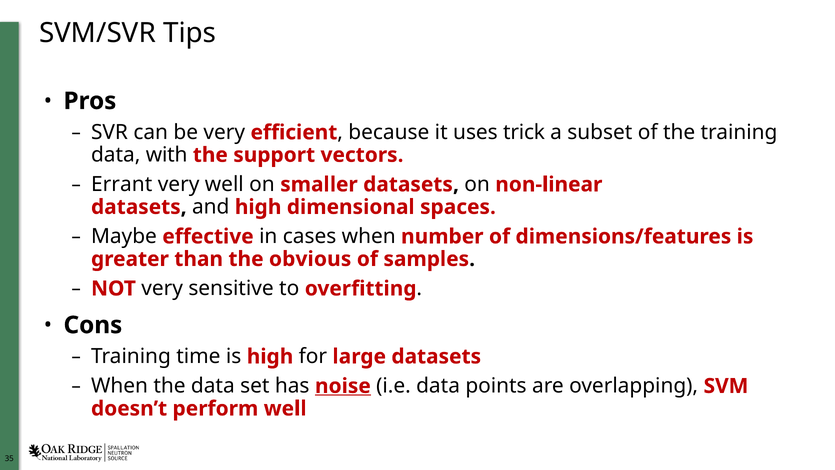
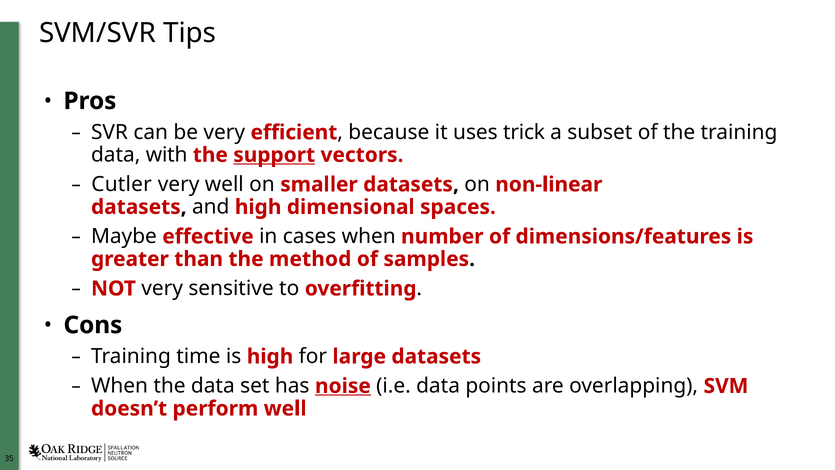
support underline: none -> present
Errant: Errant -> Cutler
obvious: obvious -> method
